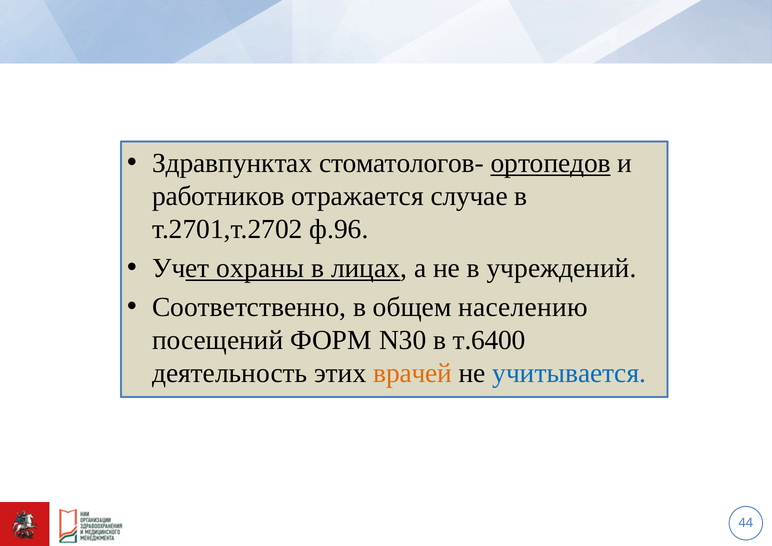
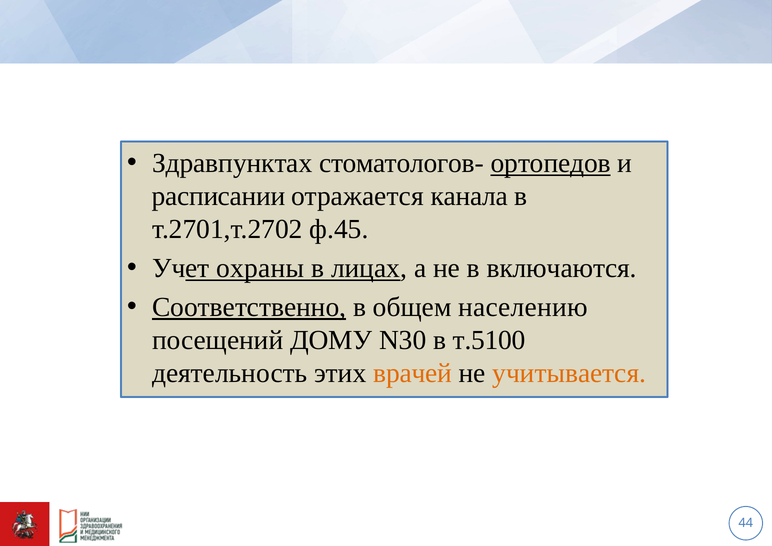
работников: работников -> расписании
случае: случае -> канала
ф.96: ф.96 -> ф.45
учреждений: учреждений -> включаются
Соответственно underline: none -> present
ФОРМ: ФОРМ -> ДОМУ
т.6400: т.6400 -> т.5100
учитывается colour: blue -> orange
